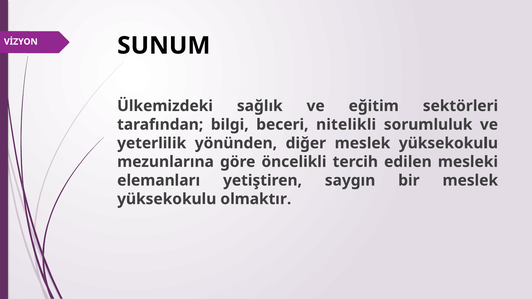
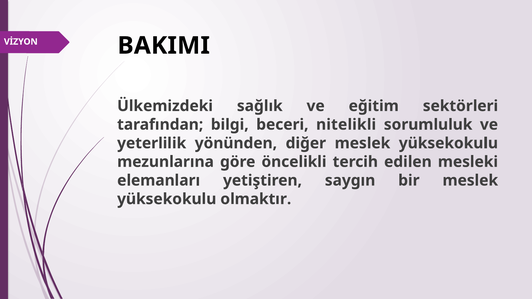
SUNUM: SUNUM -> BAKIMI
